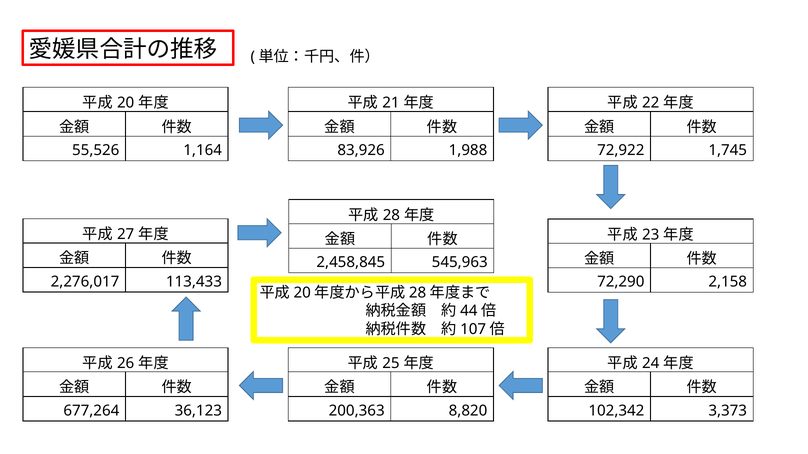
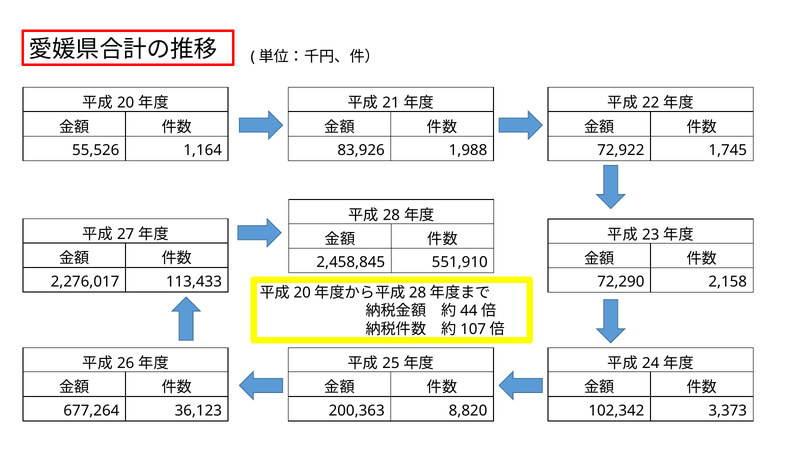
545,963: 545,963 -> 551,910
